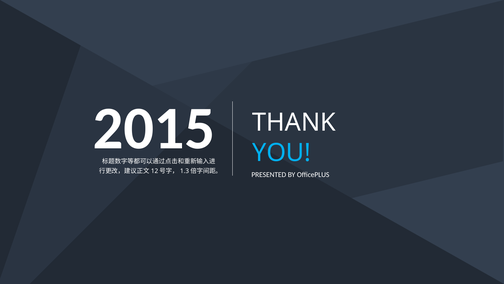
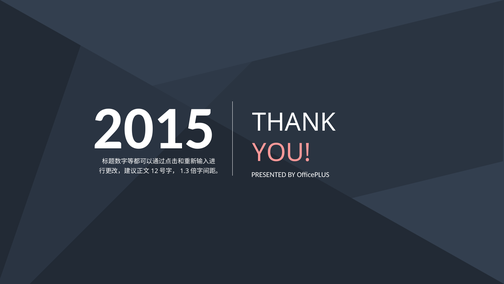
YOU colour: light blue -> pink
